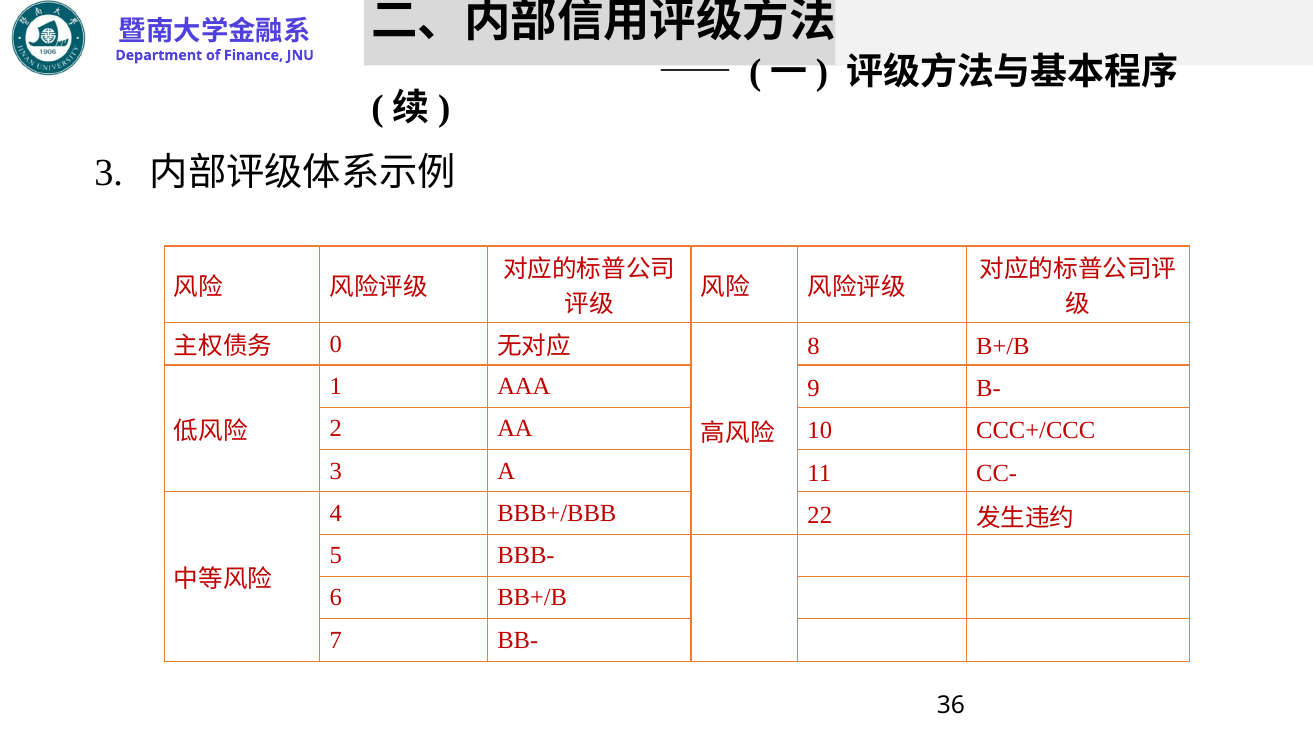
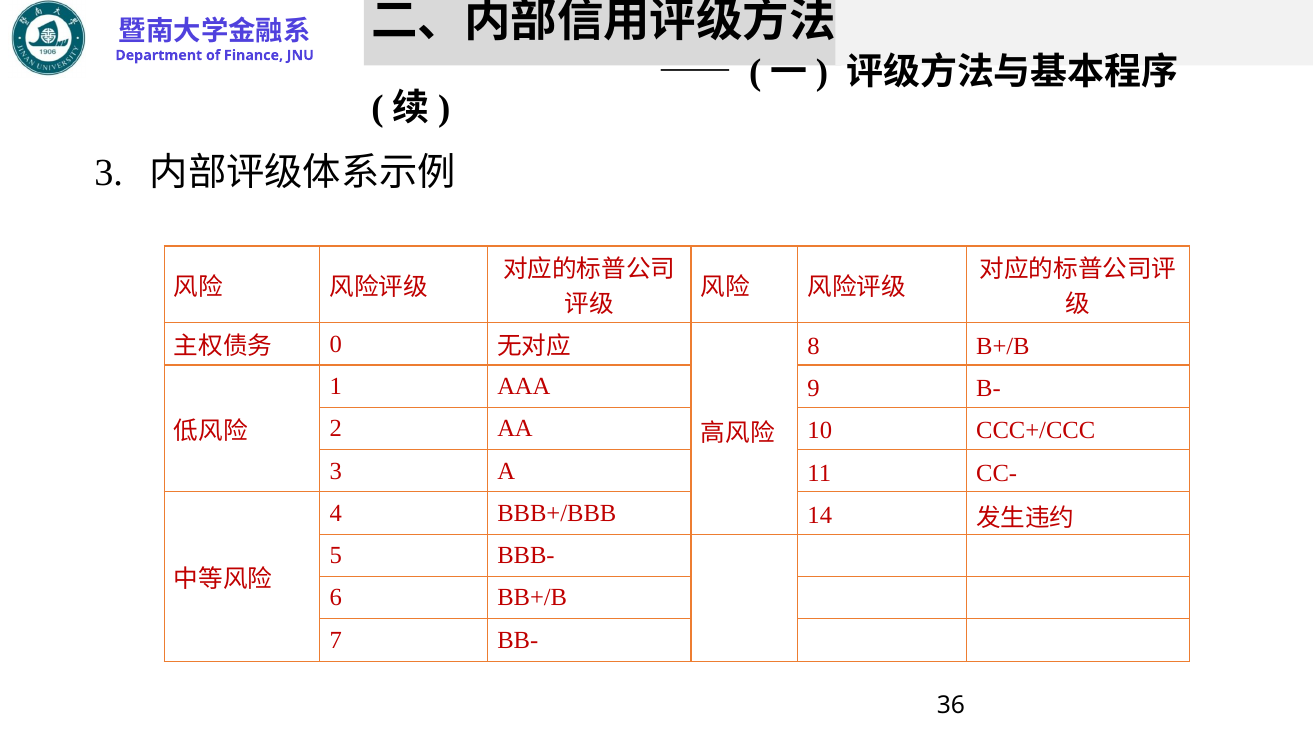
22: 22 -> 14
